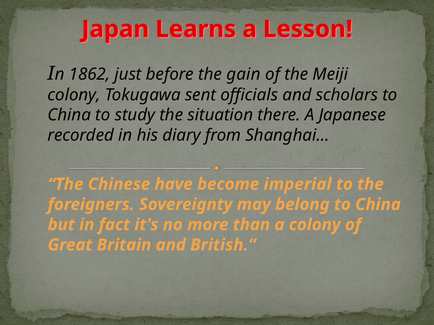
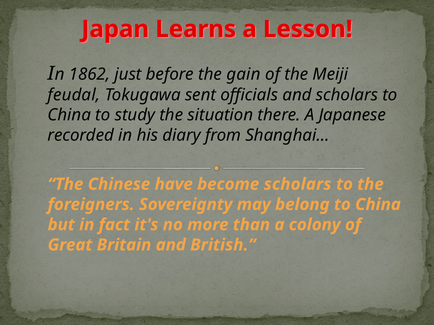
colony at (74, 95): colony -> feudal
become imperial: imperial -> scholars
